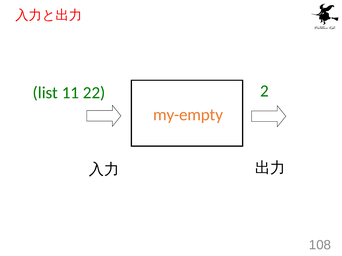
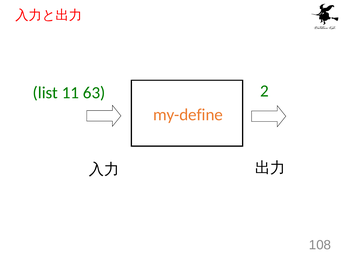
22: 22 -> 63
my-empty: my-empty -> my-define
